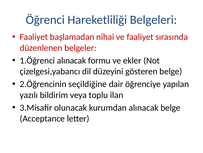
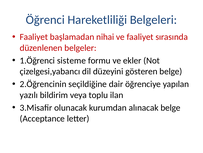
1.Öğrenci alınacak: alınacak -> sisteme
